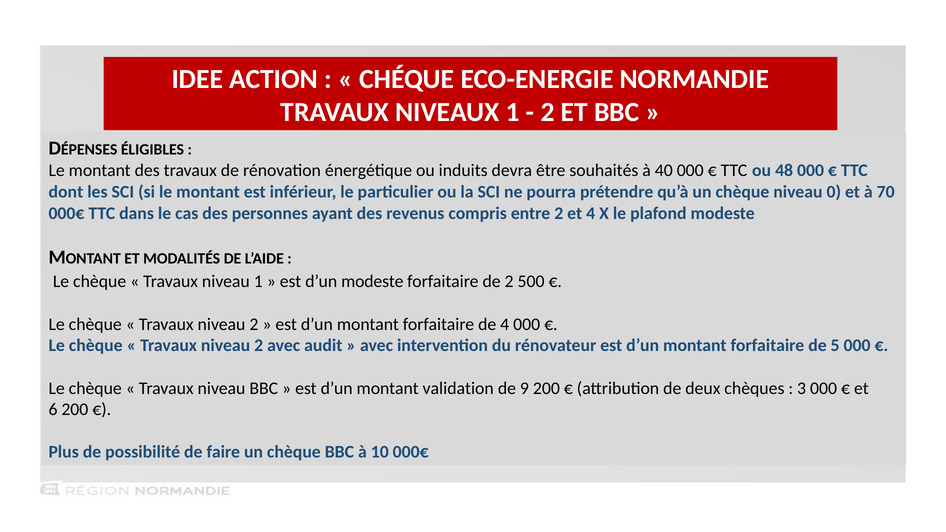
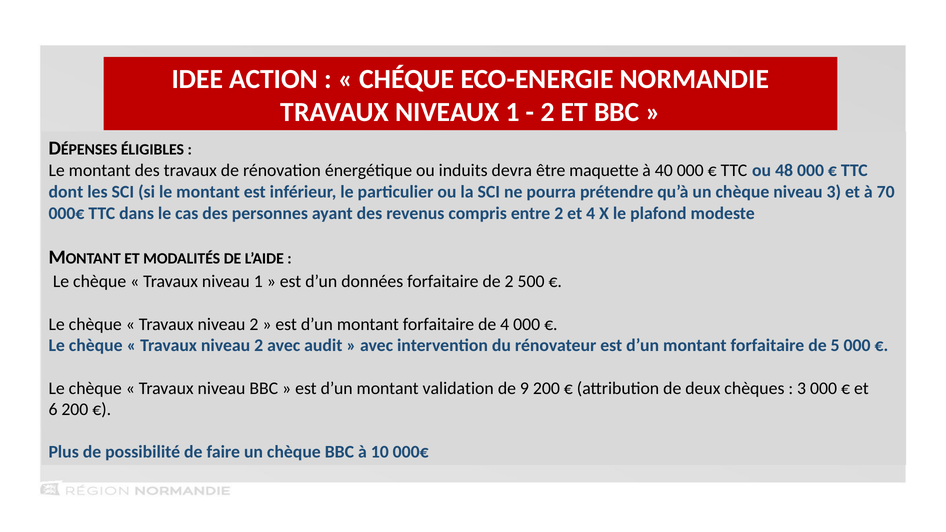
souhaités: souhaités -> maquette
niveau 0: 0 -> 3
d’un modeste: modeste -> données
